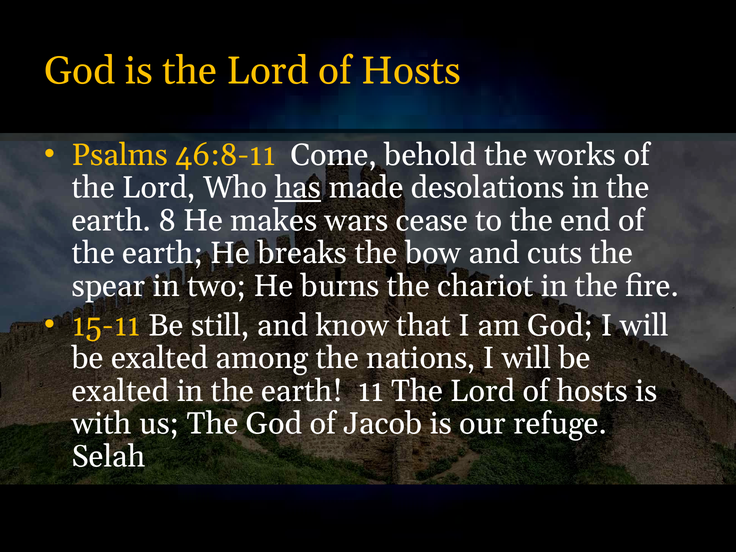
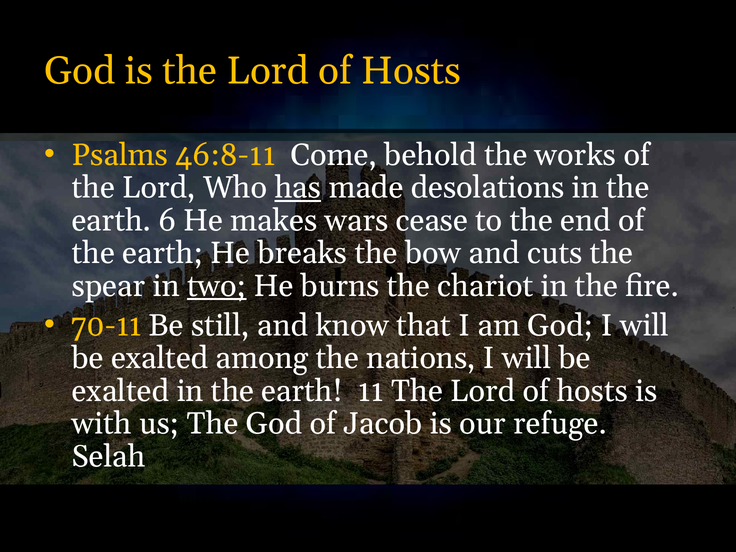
8: 8 -> 6
two underline: none -> present
15-11: 15-11 -> 70-11
